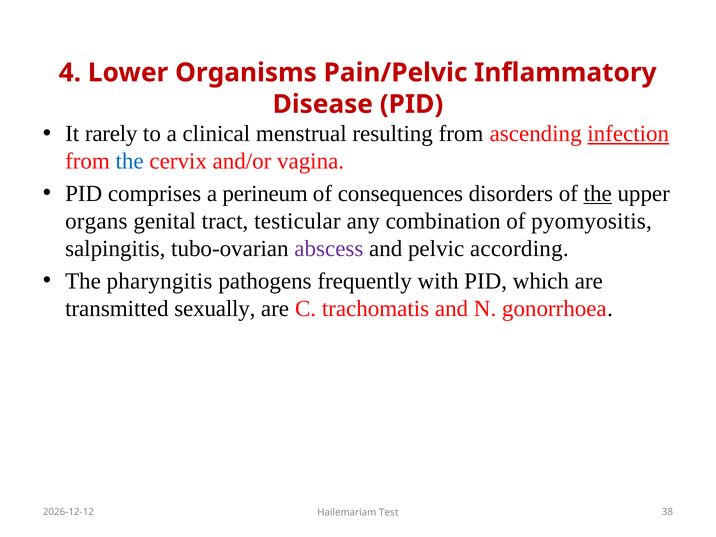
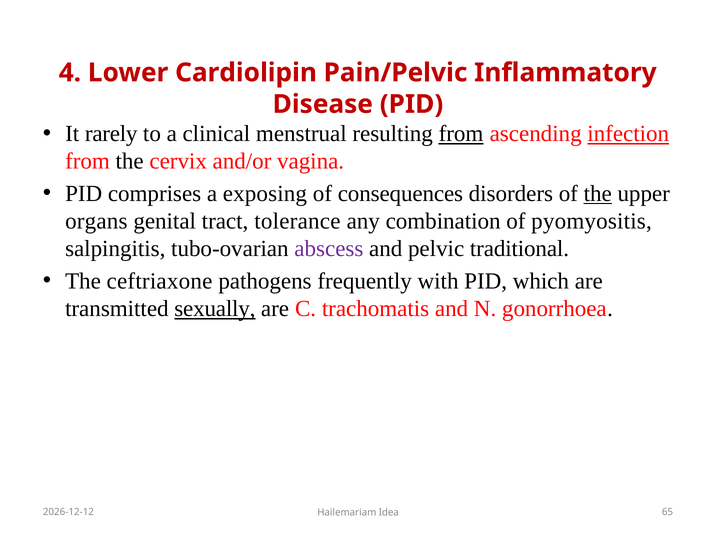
Organisms: Organisms -> Cardiolipin
from at (461, 134) underline: none -> present
the at (130, 161) colour: blue -> black
perineum: perineum -> exposing
testicular: testicular -> tolerance
according: according -> traditional
pharyngitis: pharyngitis -> ceftriaxone
sexually underline: none -> present
38: 38 -> 65
Test: Test -> Idea
